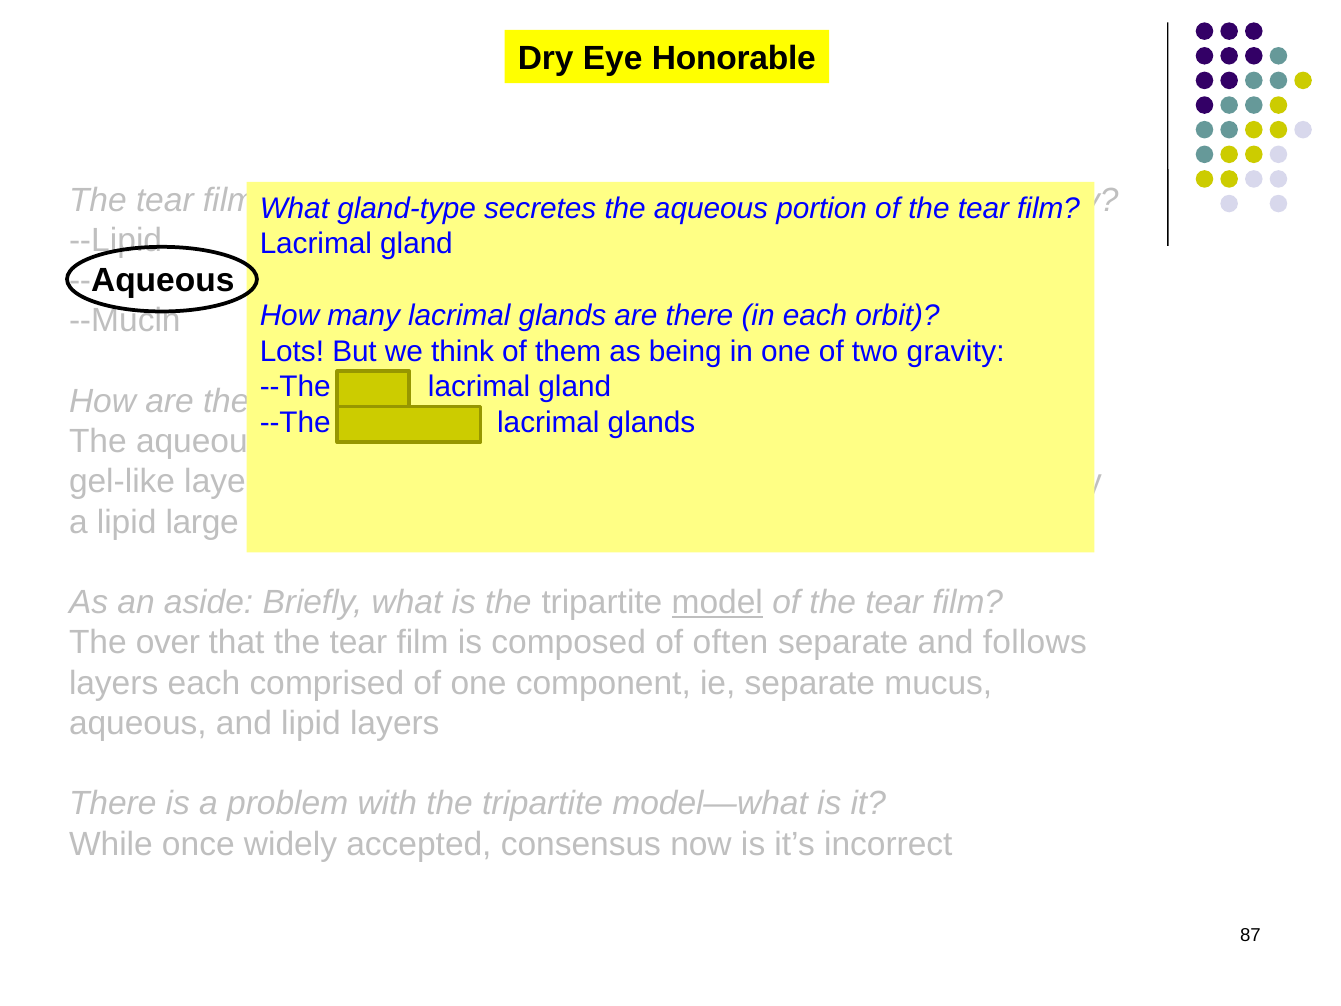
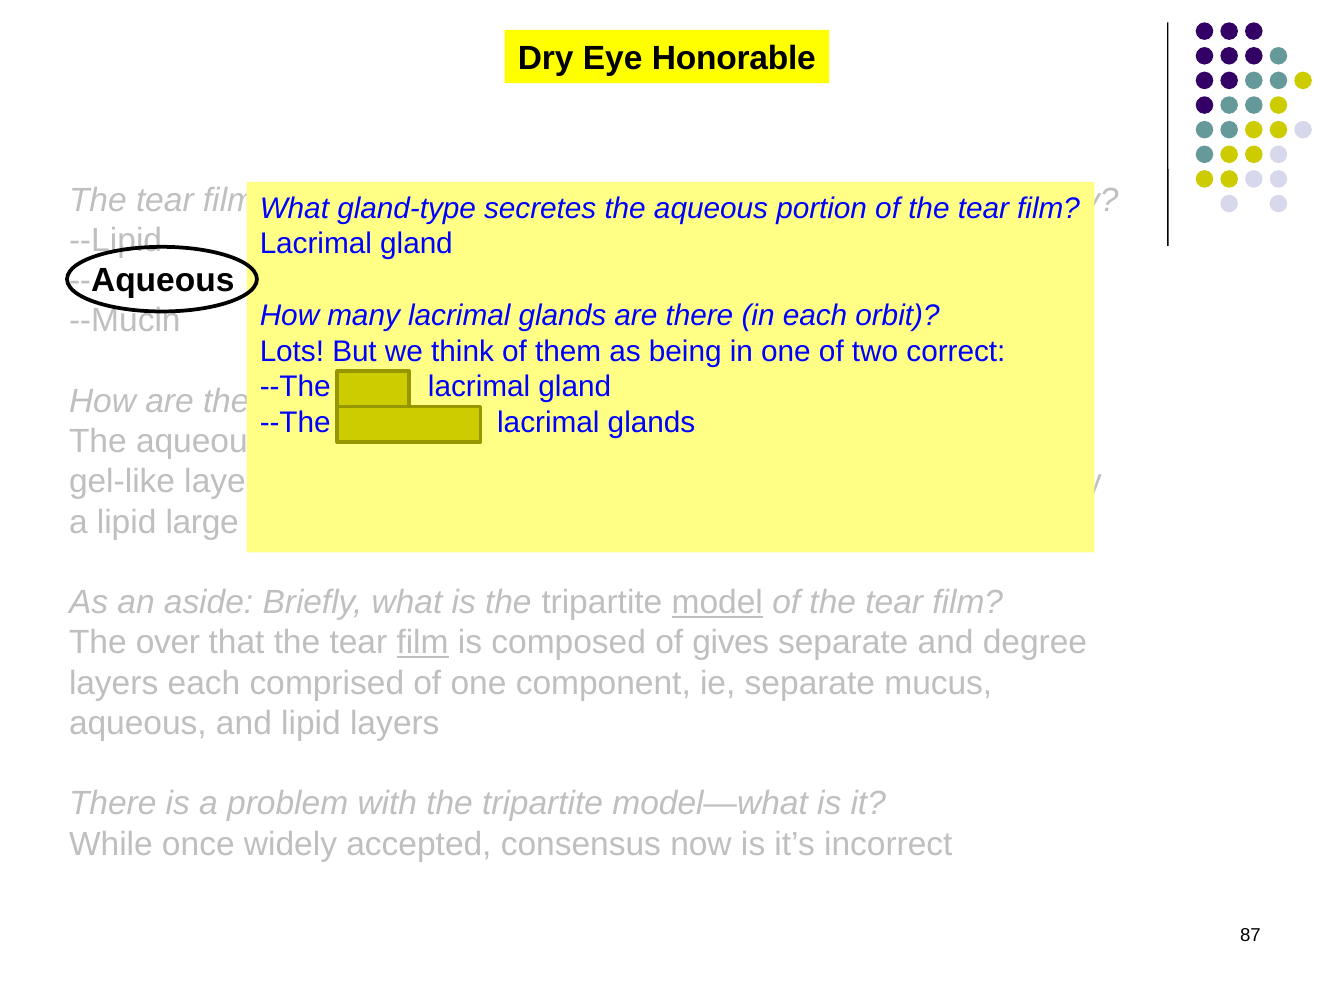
gravity: gravity -> correct
film at (423, 643) underline: none -> present
often: often -> gives
follows: follows -> degree
